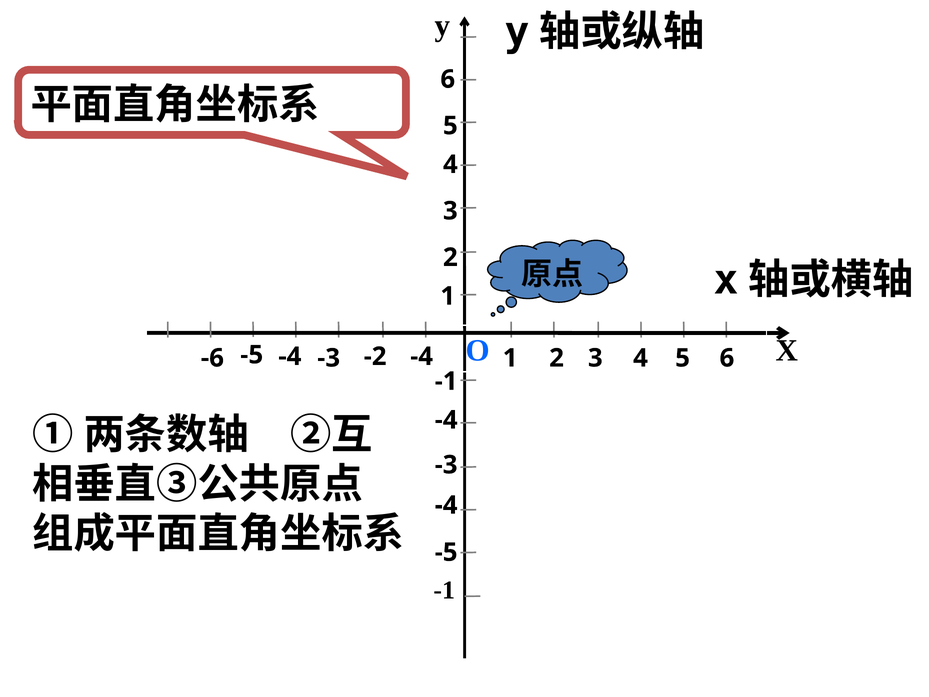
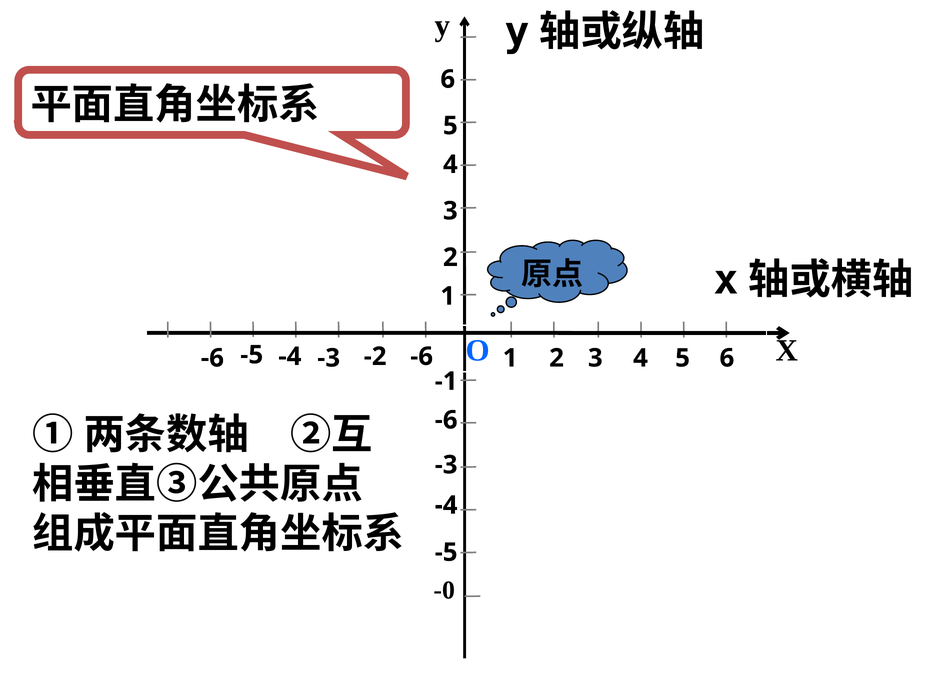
-4 at (422, 356): -4 -> -6
-4 at (446, 420): -4 -> -6
-1 at (444, 590): -1 -> -0
